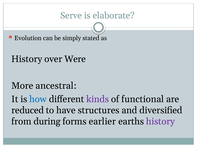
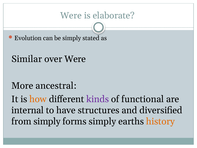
Serve at (71, 16): Serve -> Were
History at (27, 59): History -> Similar
how colour: blue -> orange
reduced: reduced -> internal
from during: during -> simply
forms earlier: earlier -> simply
history at (160, 121) colour: purple -> orange
